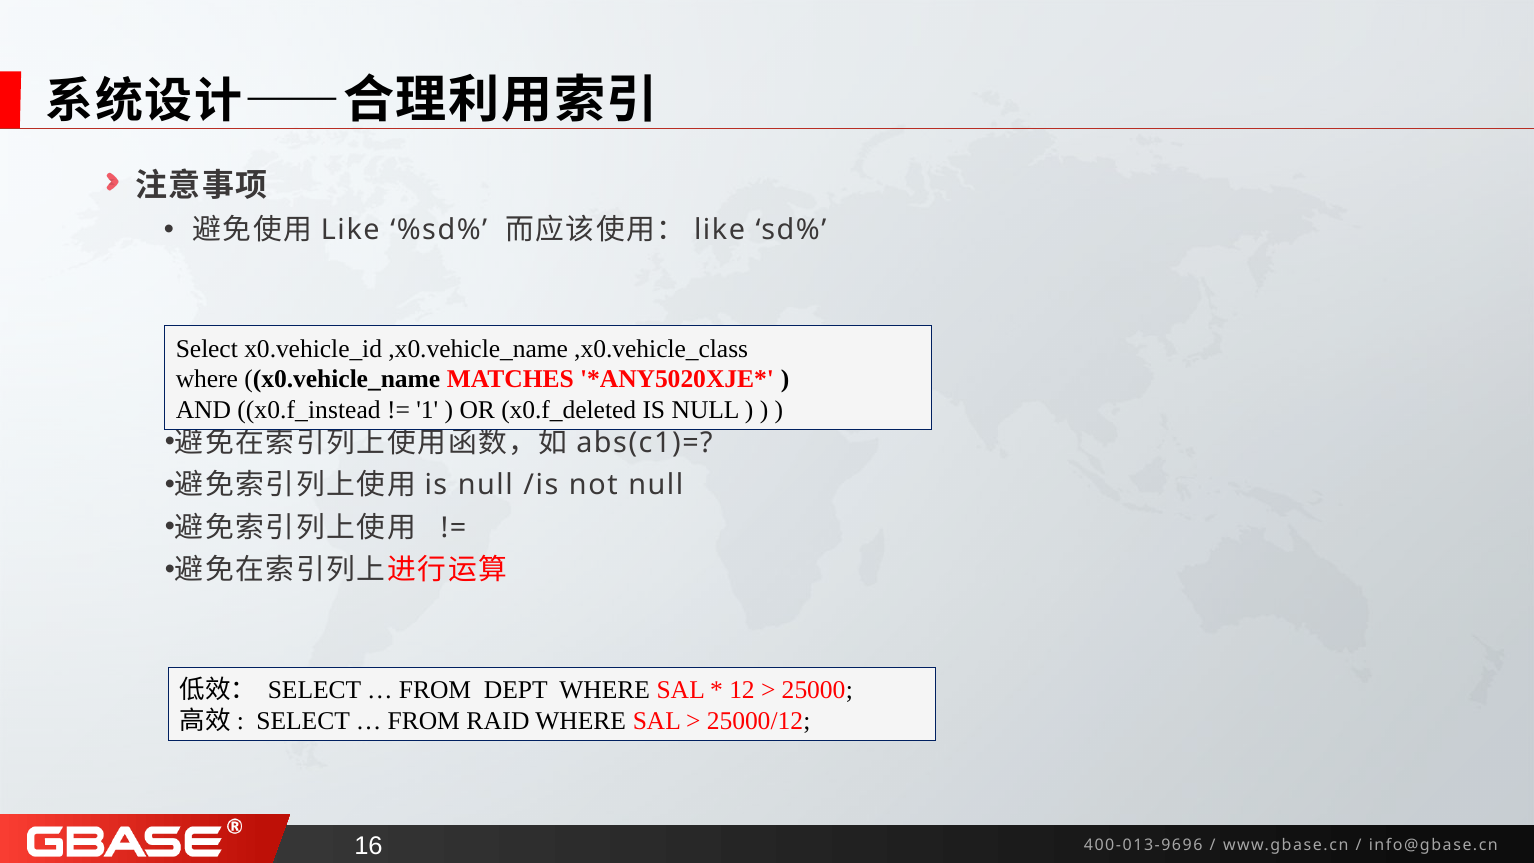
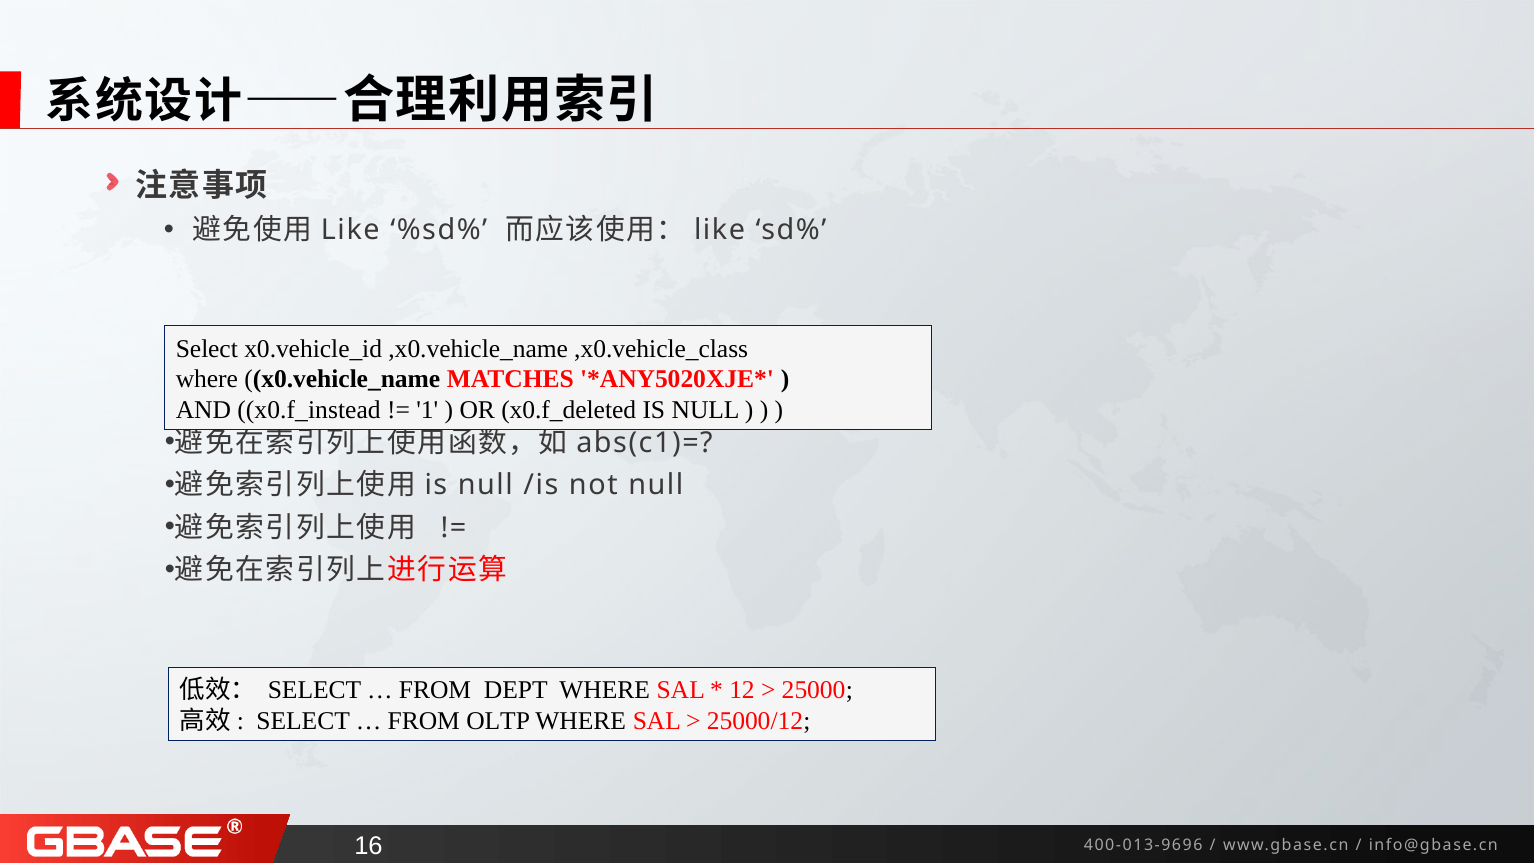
RAID: RAID -> OLTP
